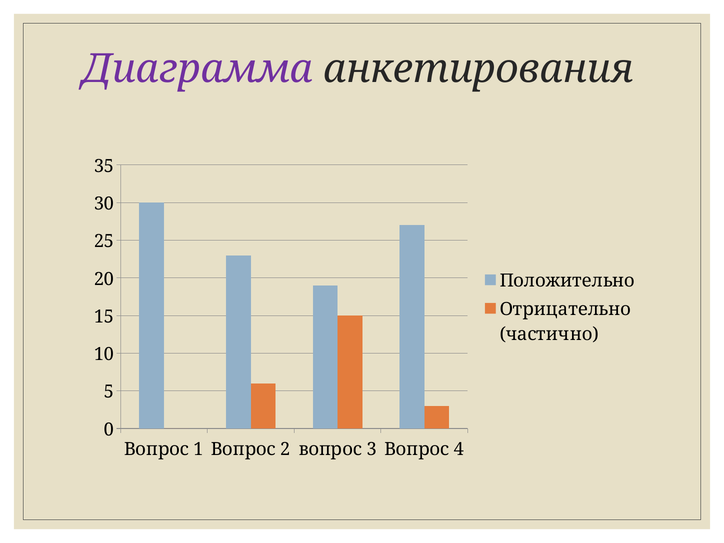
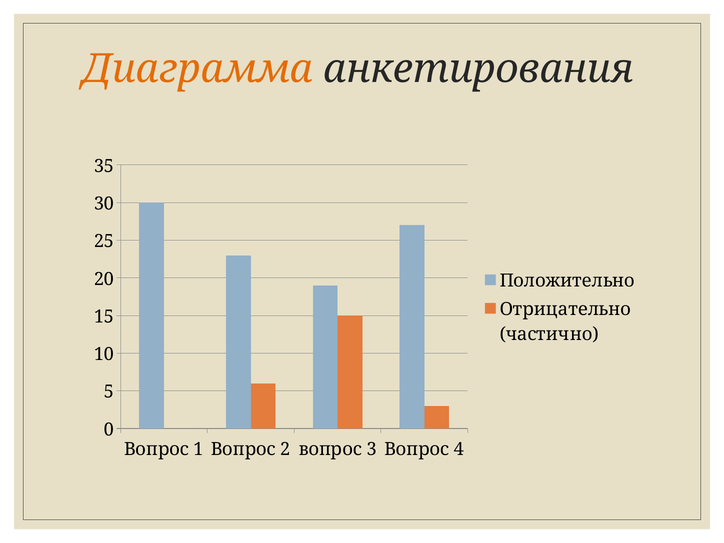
Диаграмма colour: purple -> orange
